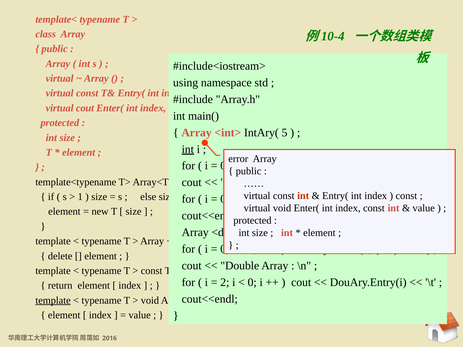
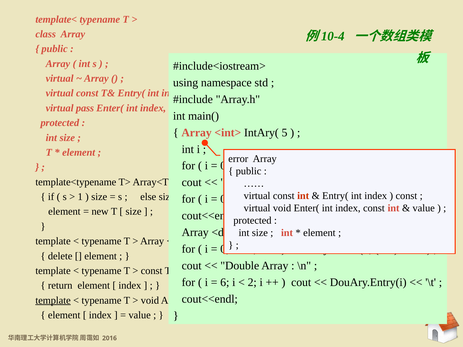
virtual cout: cout -> pass
int at (188, 149) underline: present -> none
2: 2 -> 6
0 at (252, 283): 0 -> 2
